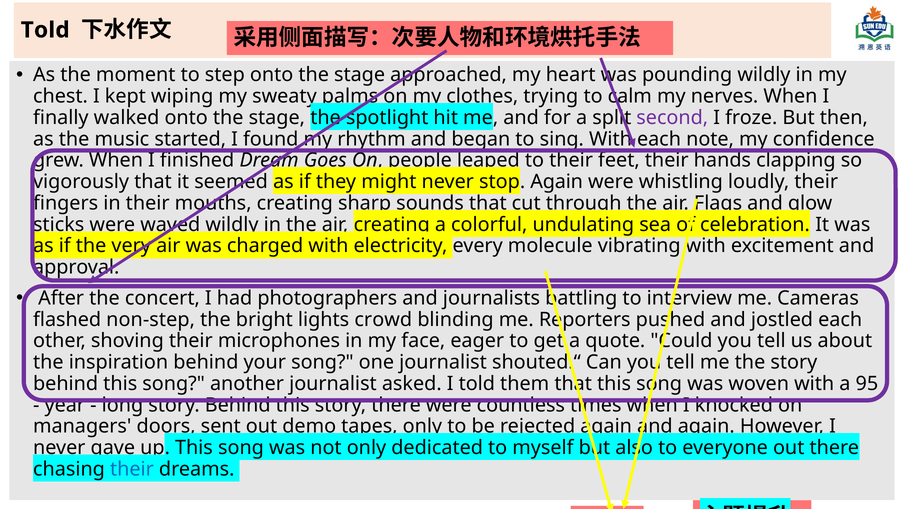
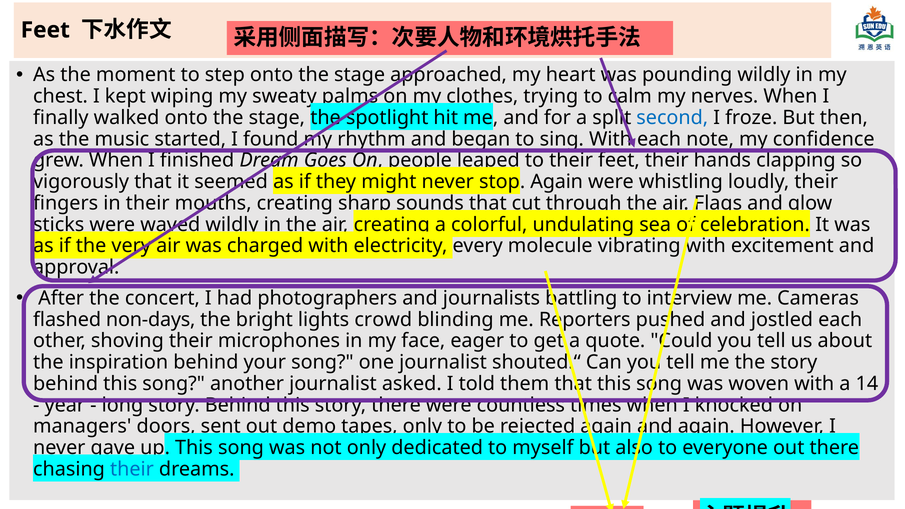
Told at (45, 30): Told -> Feet
second colour: purple -> blue
non-step: non-step -> non-days
95: 95 -> 14
